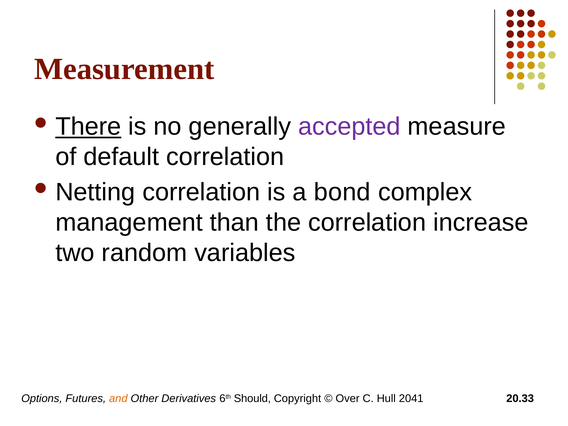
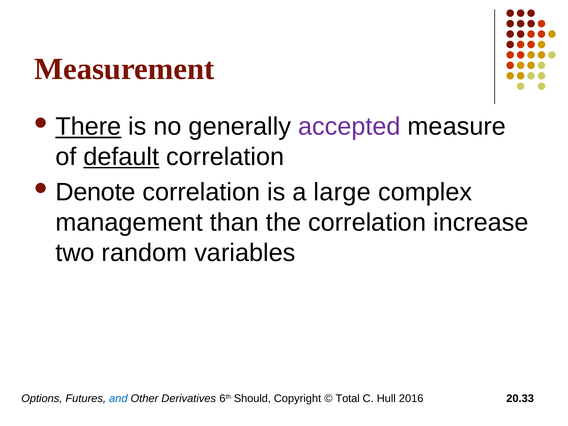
default underline: none -> present
Netting: Netting -> Denote
bond: bond -> large
and colour: orange -> blue
Over: Over -> Total
2041: 2041 -> 2016
